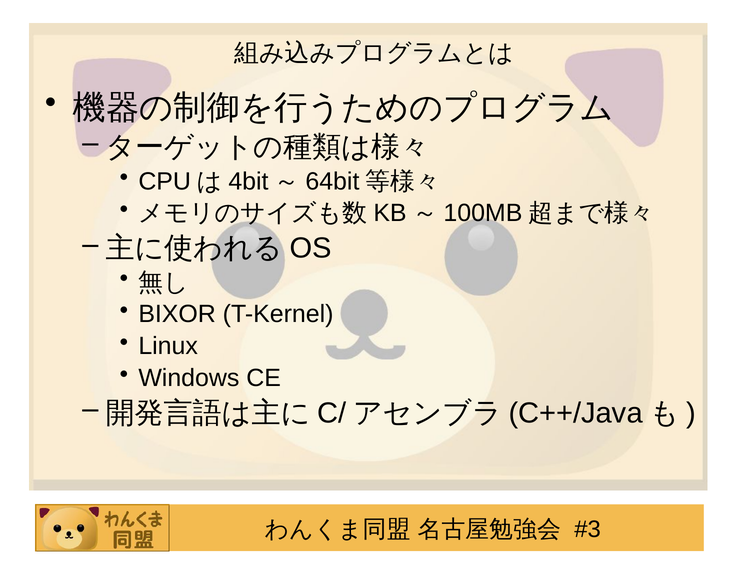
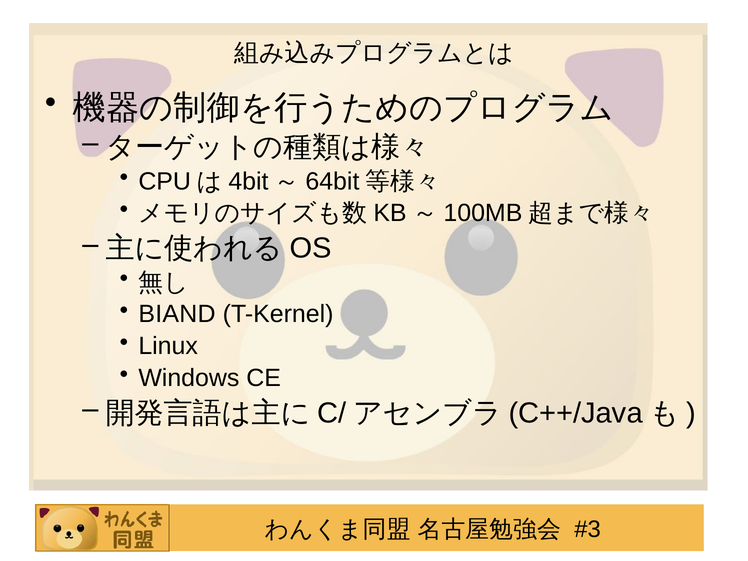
BIXOR: BIXOR -> BIAND
